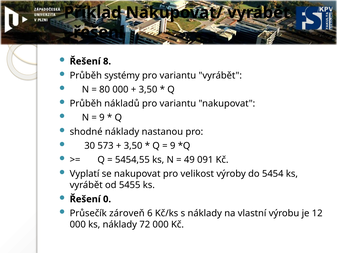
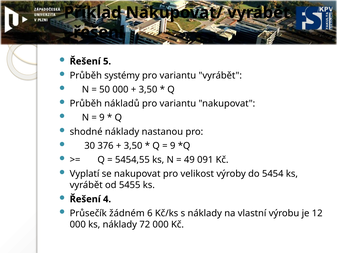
8: 8 -> 5
80: 80 -> 50
573: 573 -> 376
0: 0 -> 4
zároveň: zároveň -> žádném
